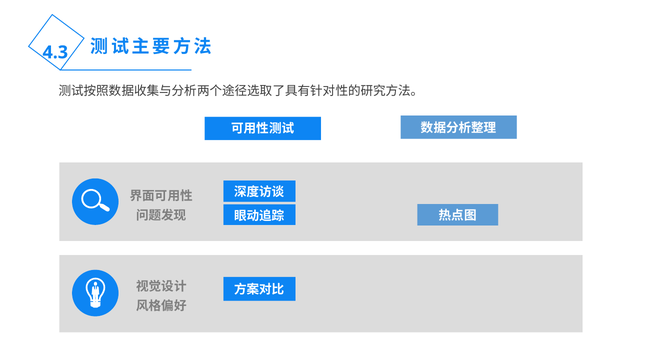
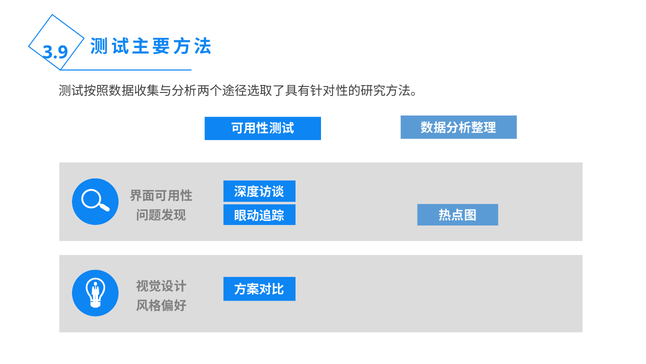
4.3: 4.3 -> 3.9
